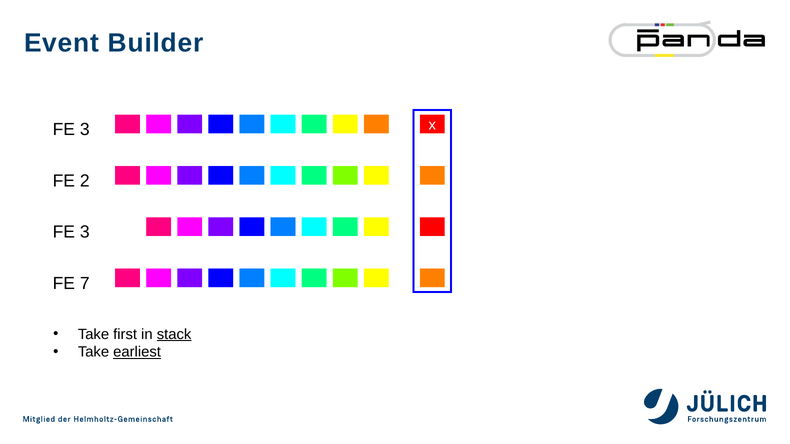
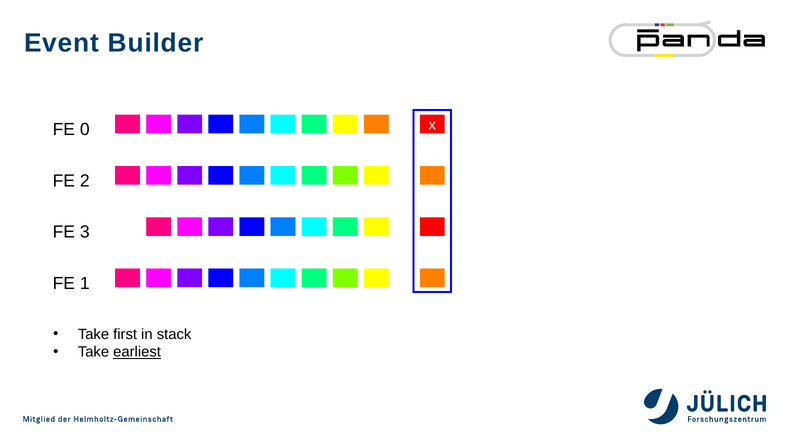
3 at (85, 130): 3 -> 0
7: 7 -> 1
stack underline: present -> none
